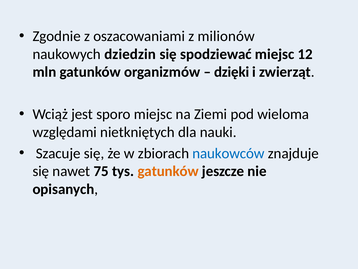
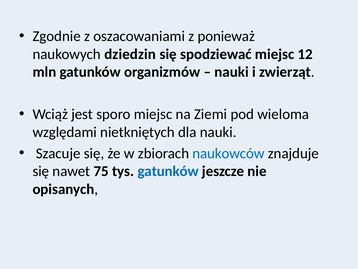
milionów: milionów -> ponieważ
dzięki at (232, 72): dzięki -> nauki
gatunków at (168, 171) colour: orange -> blue
